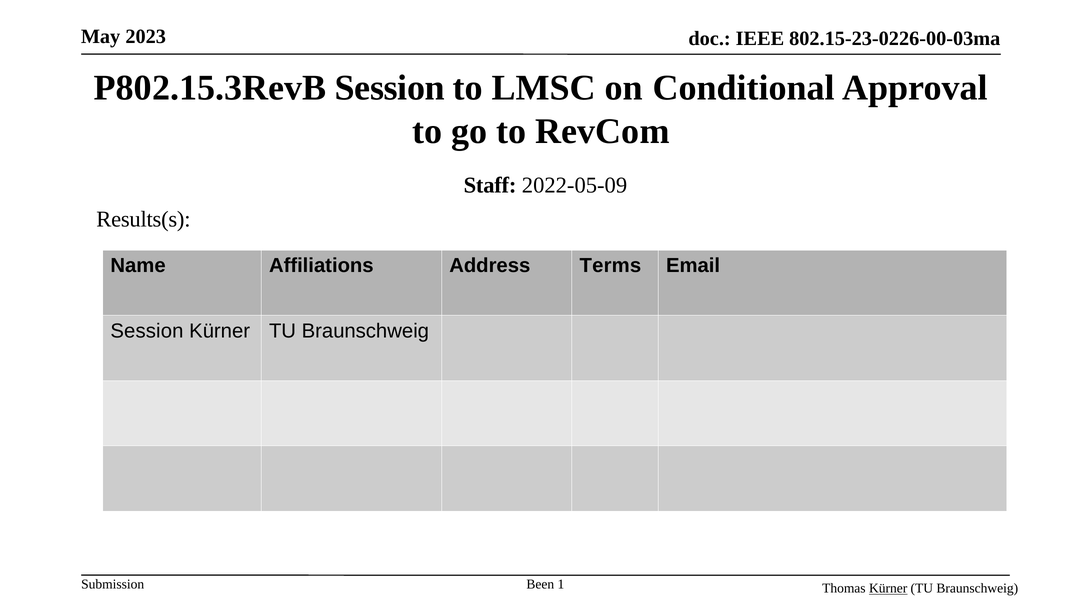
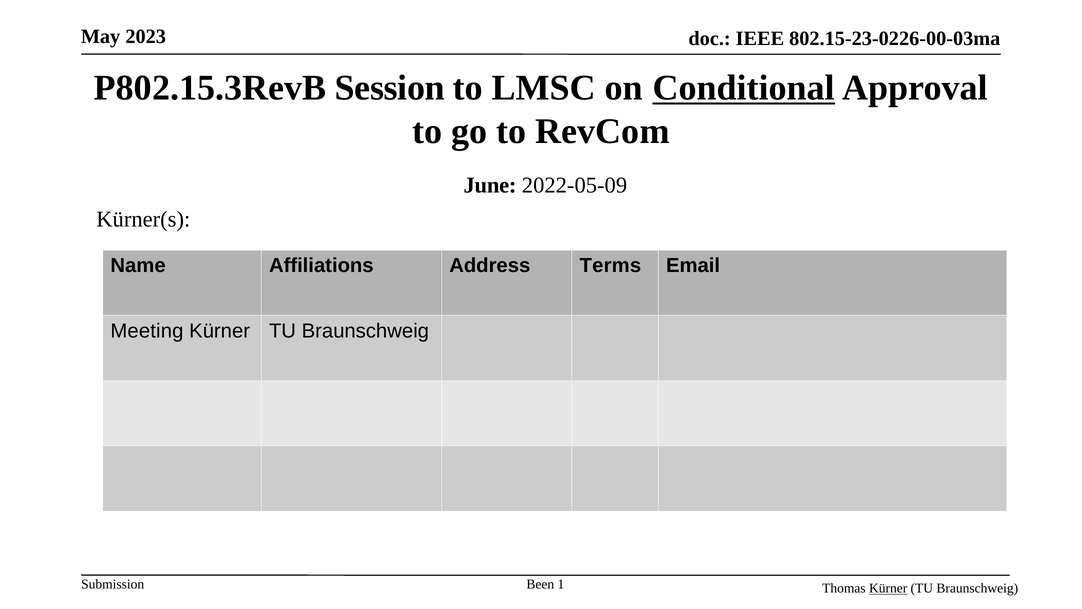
Conditional underline: none -> present
Staff: Staff -> June
Results(s: Results(s -> Kürner(s
Session at (147, 331): Session -> Meeting
